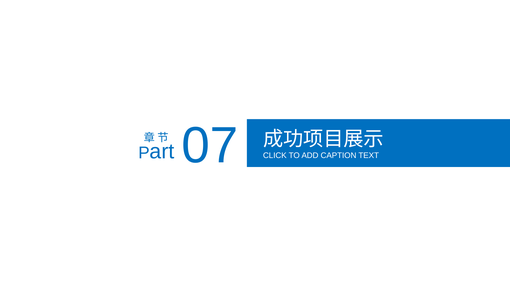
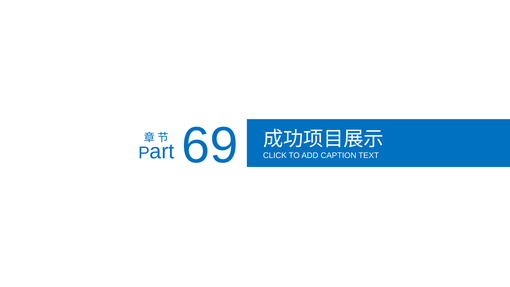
07: 07 -> 69
